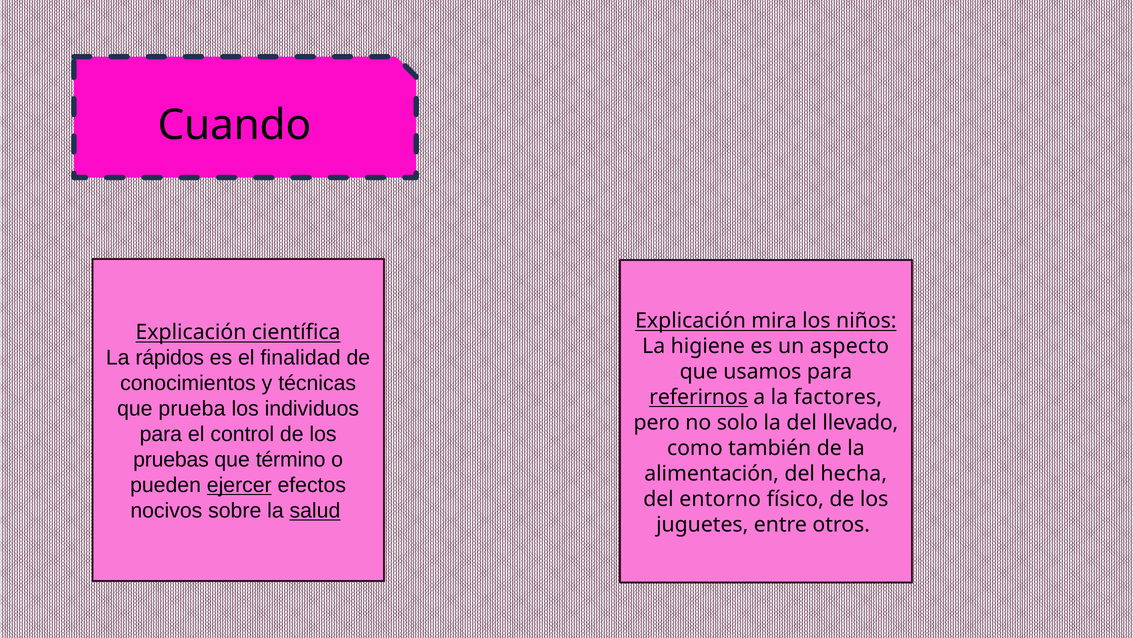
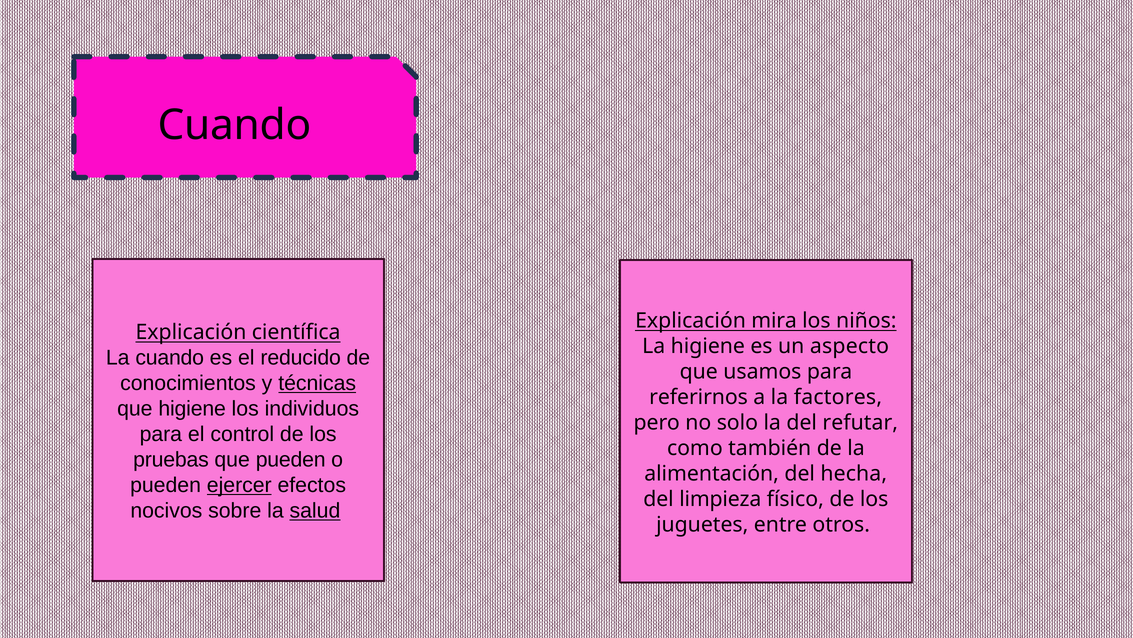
La rápidos: rápidos -> cuando
finalidad: finalidad -> reducido
técnicas underline: none -> present
referirnos underline: present -> none
que prueba: prueba -> higiene
llevado: llevado -> refutar
que término: término -> pueden
entorno: entorno -> limpieza
